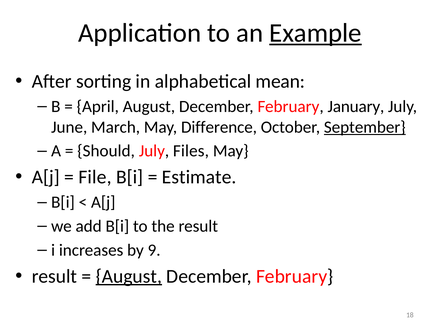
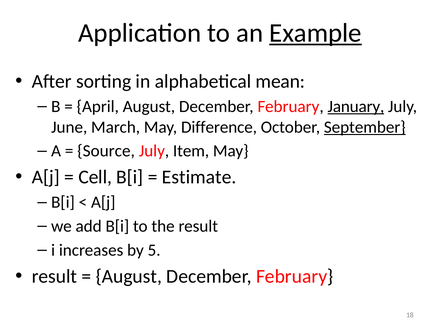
January underline: none -> present
Should: Should -> Source
Files: Files -> Item
File: File -> Cell
9: 9 -> 5
August at (129, 276) underline: present -> none
